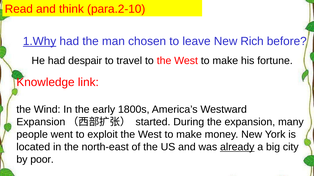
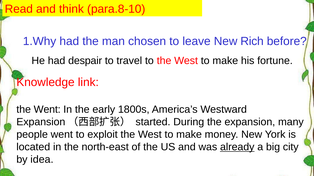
para.2-10: para.2-10 -> para.8-10
1.Why underline: present -> none
the Wind: Wind -> Went
poor: poor -> idea
